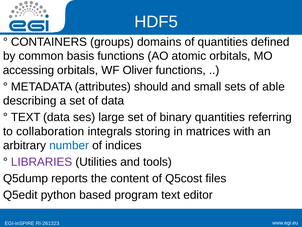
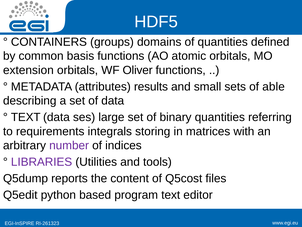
accessing: accessing -> extension
should: should -> results
collaboration: collaboration -> requirements
number colour: blue -> purple
